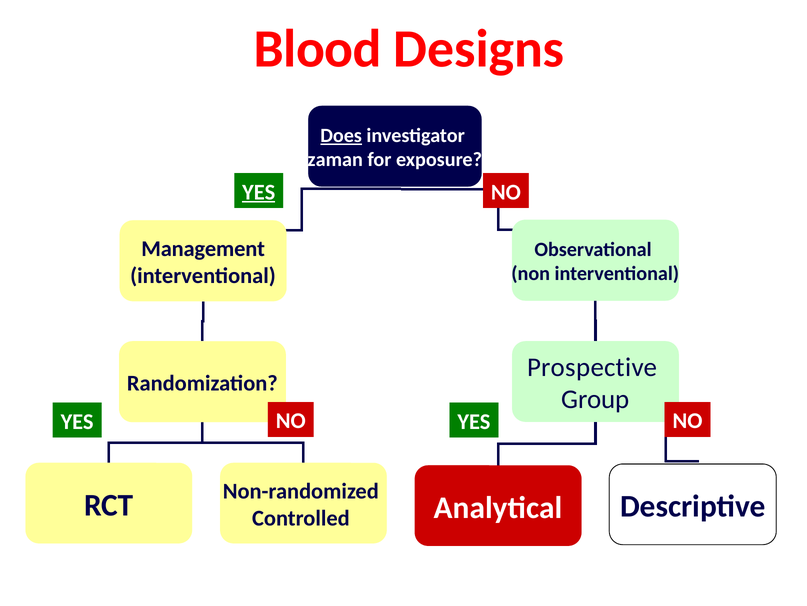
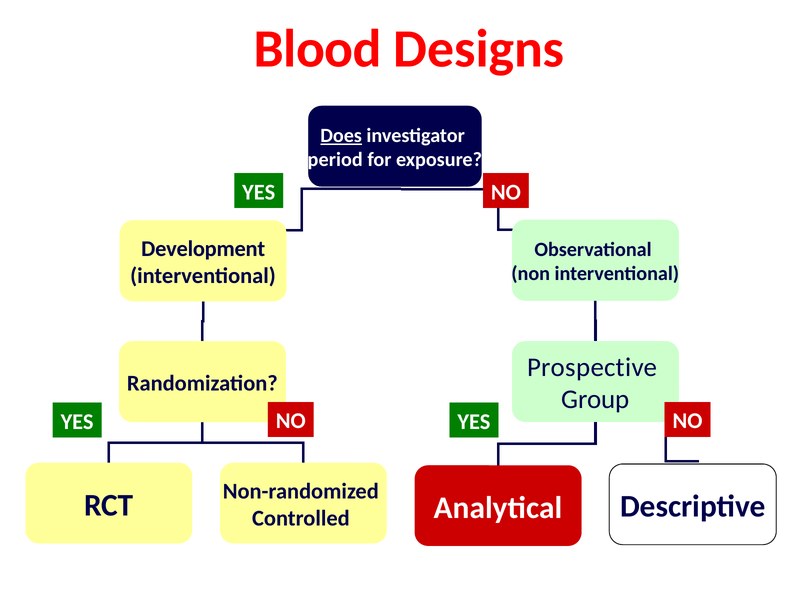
zaman: zaman -> period
YES at (259, 192) underline: present -> none
Management: Management -> Development
